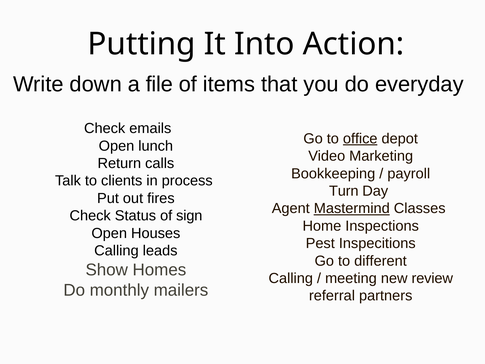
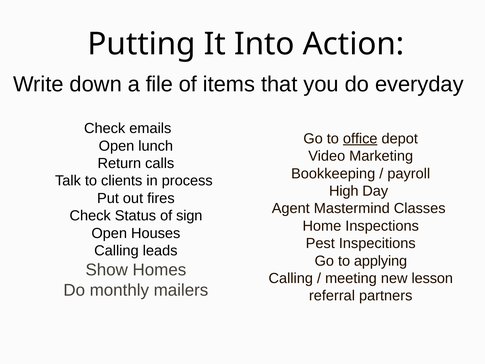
Turn: Turn -> High
Mastermind underline: present -> none
different: different -> applying
review: review -> lesson
